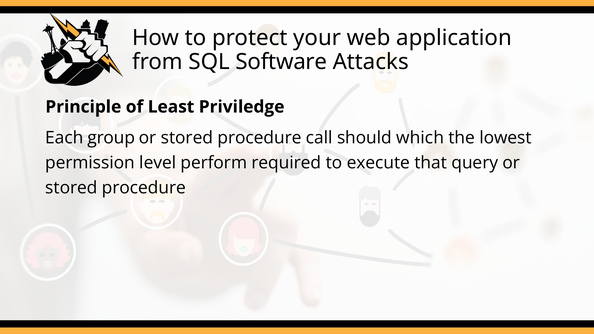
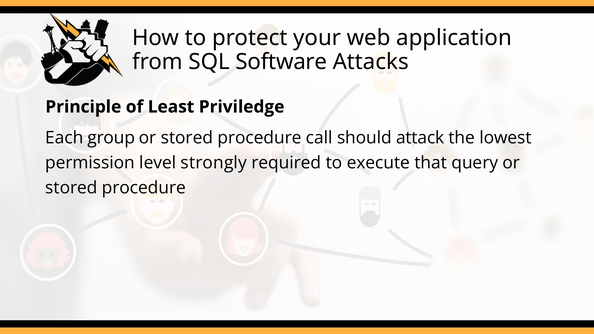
which: which -> attack
perform: perform -> strongly
